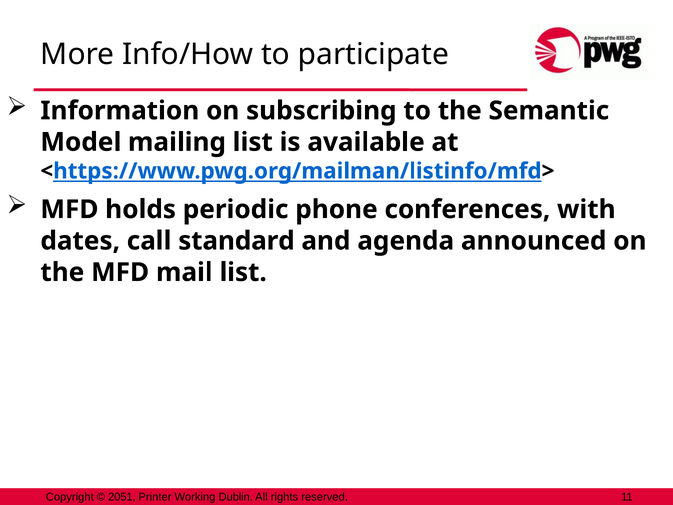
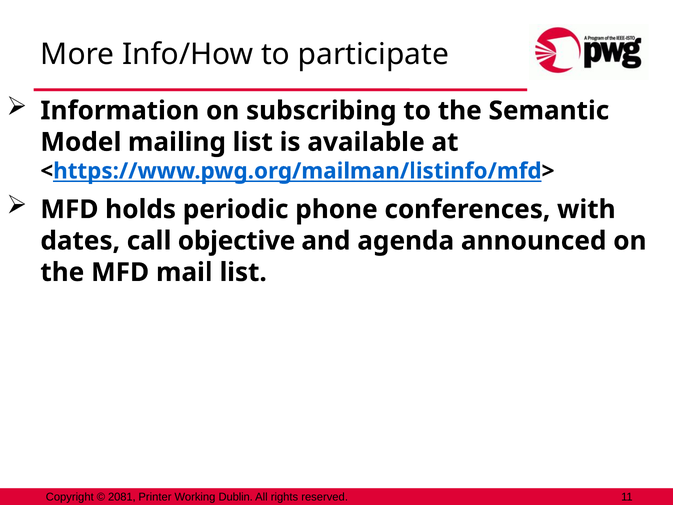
standard: standard -> objective
2051: 2051 -> 2081
